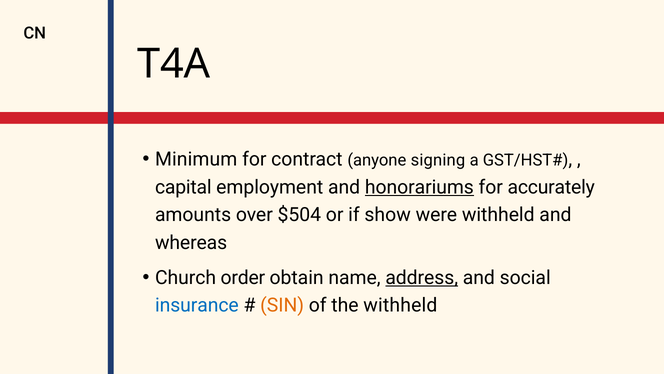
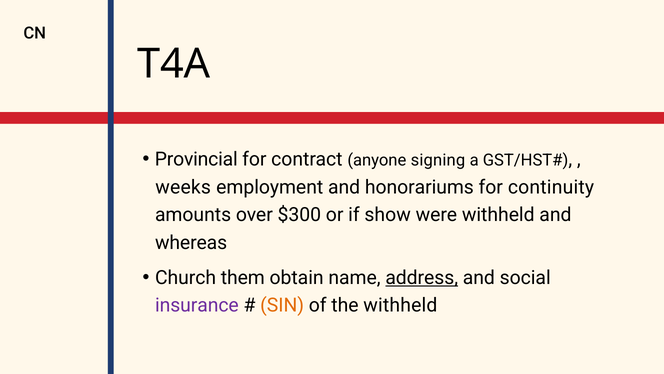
Minimum: Minimum -> Provincial
capital: capital -> weeks
honorariums underline: present -> none
accurately: accurately -> continuity
$504: $504 -> $300
order: order -> them
insurance colour: blue -> purple
